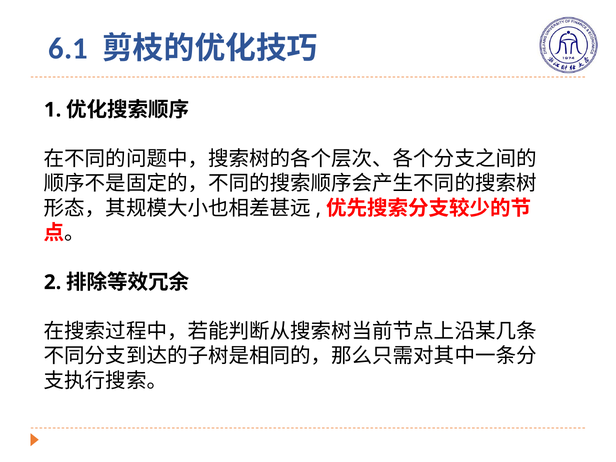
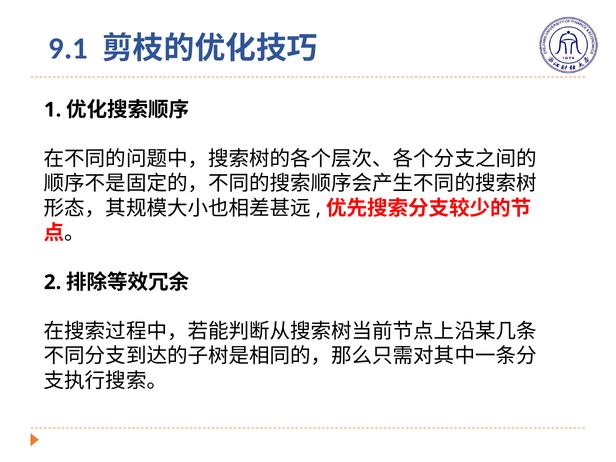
6.1: 6.1 -> 9.1
